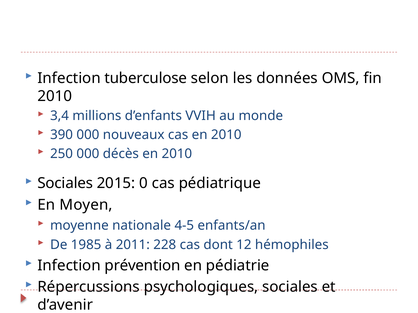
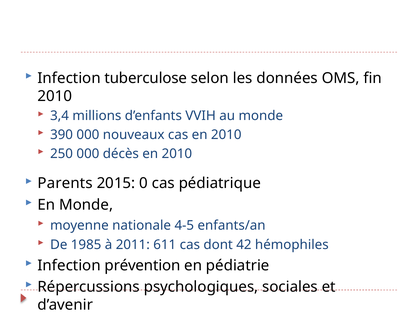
Sociales at (65, 184): Sociales -> Parents
En Moyen: Moyen -> Monde
228: 228 -> 611
12: 12 -> 42
